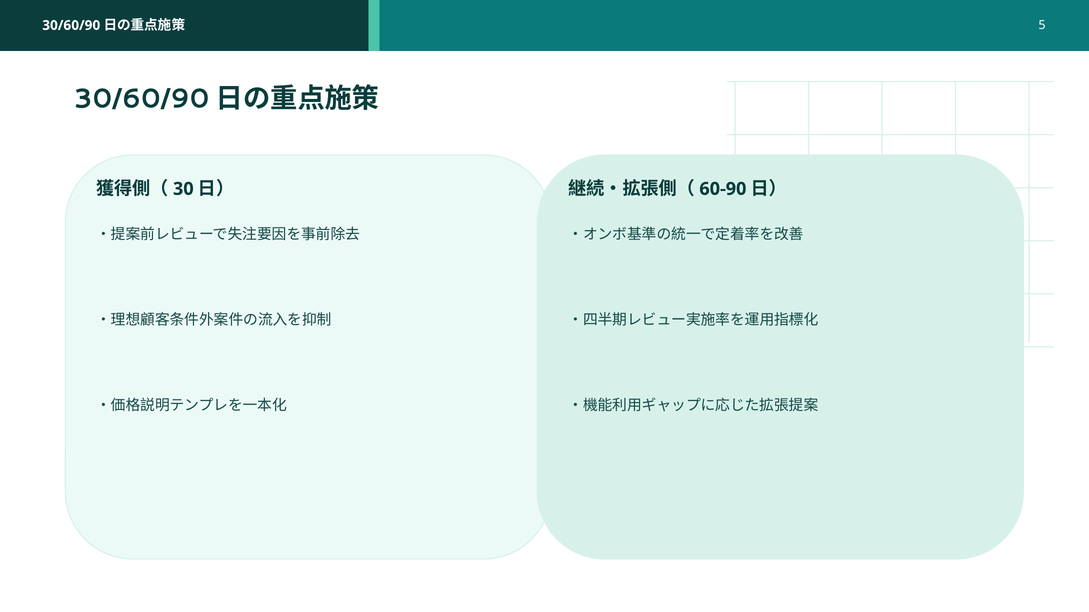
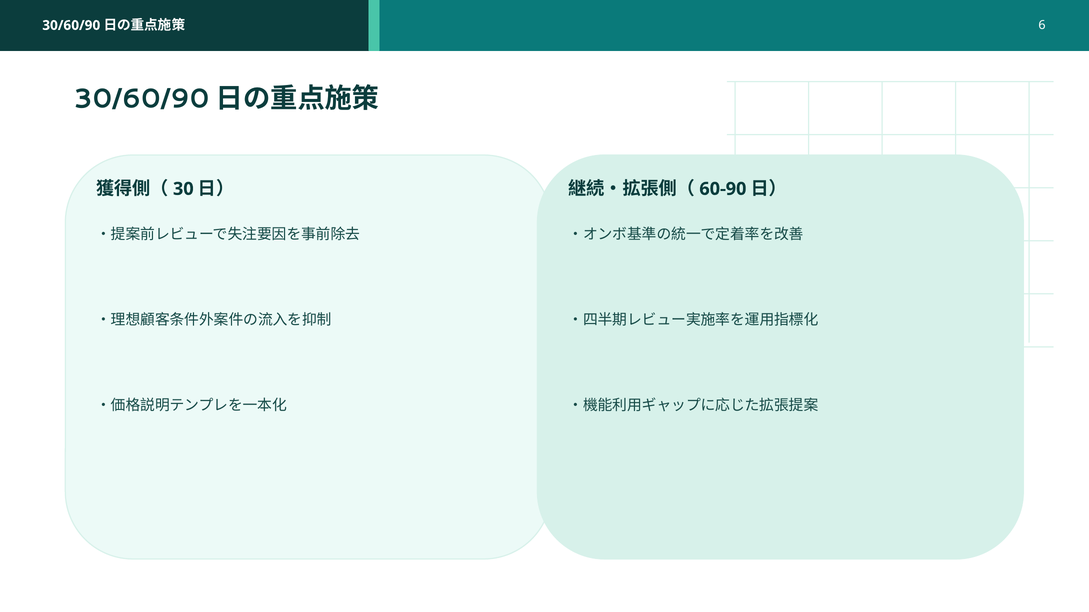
5: 5 -> 6
